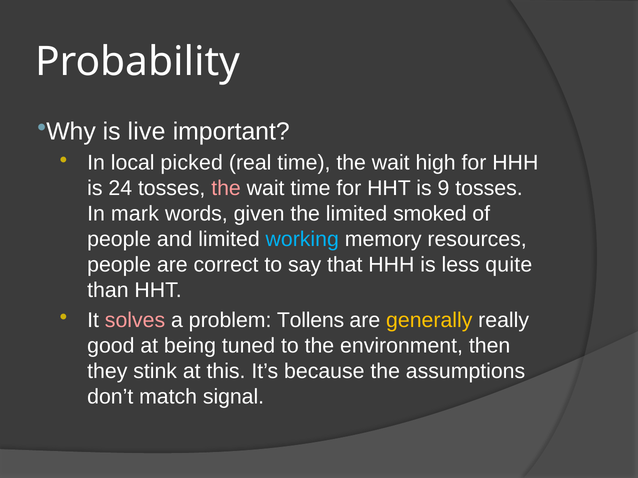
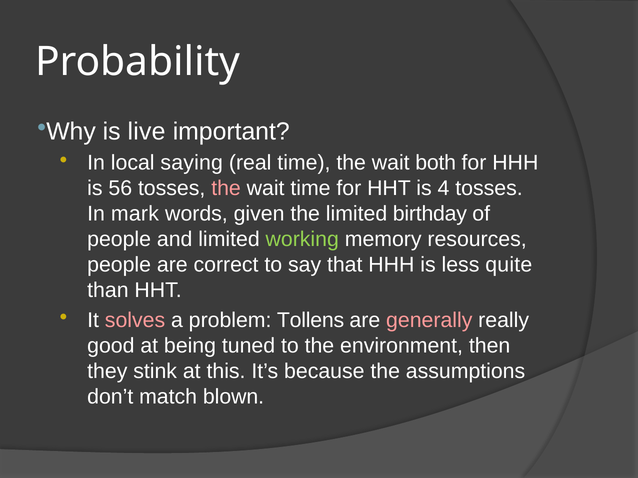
picked: picked -> saying
high: high -> both
24: 24 -> 56
9: 9 -> 4
smoked: smoked -> birthday
working colour: light blue -> light green
generally colour: yellow -> pink
signal: signal -> blown
